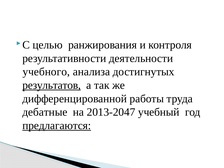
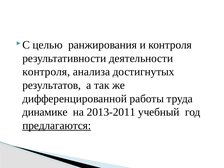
учебного at (46, 72): учебного -> контроля
результатов underline: present -> none
дебатные: дебатные -> динамике
2013-2047: 2013-2047 -> 2013-2011
